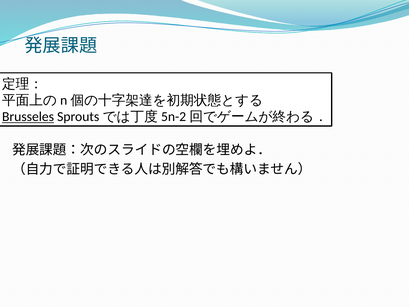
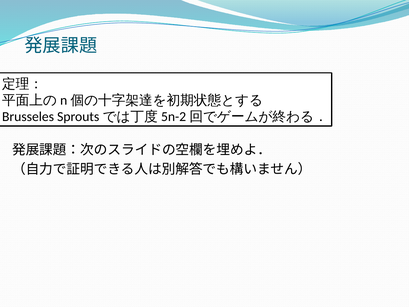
Brusseles underline: present -> none
